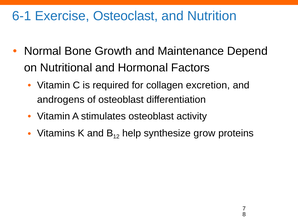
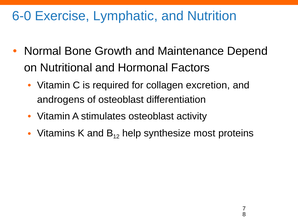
6-1: 6-1 -> 6-0
Osteoclast: Osteoclast -> Lymphatic
grow: grow -> most
